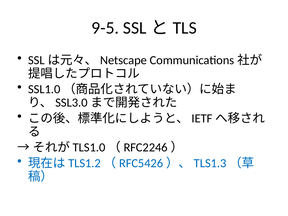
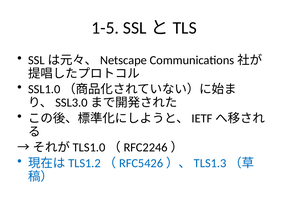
9-5: 9-5 -> 1-5
